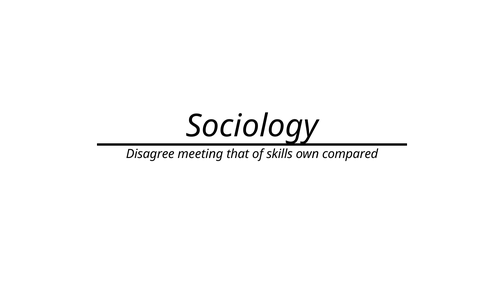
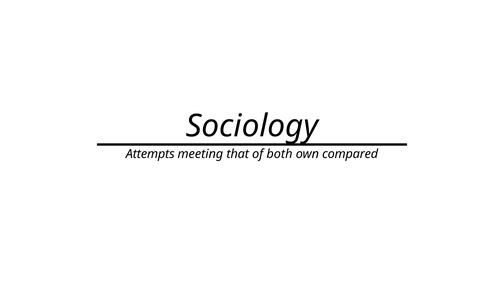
Disagree: Disagree -> Attempts
skills: skills -> both
